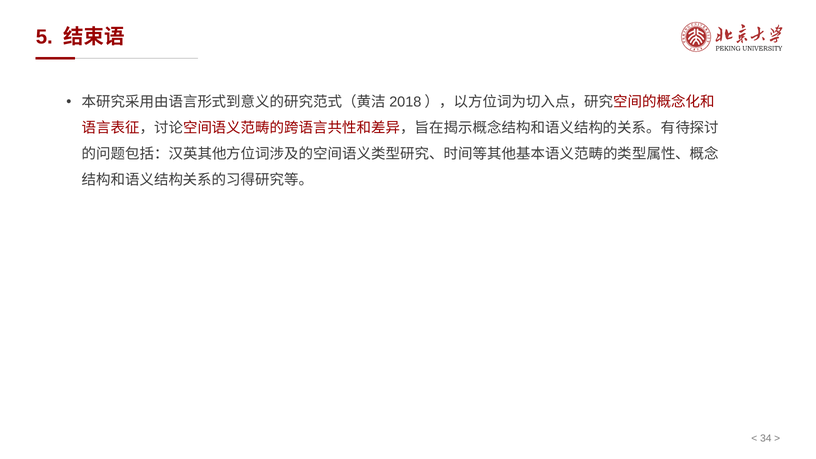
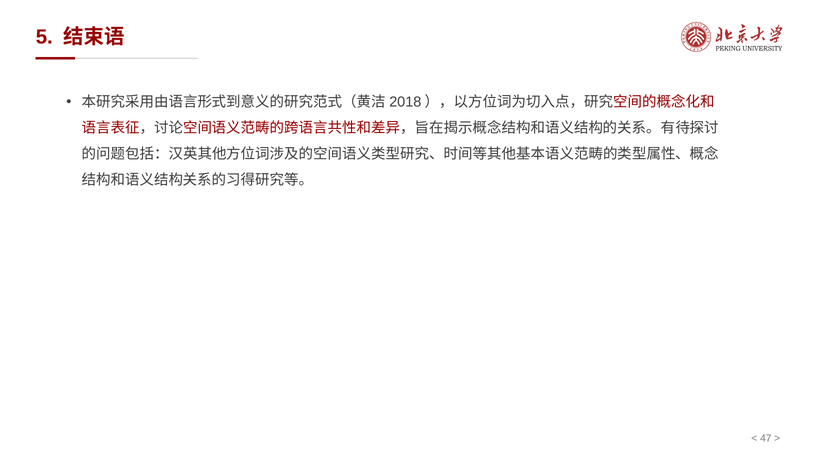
34: 34 -> 47
